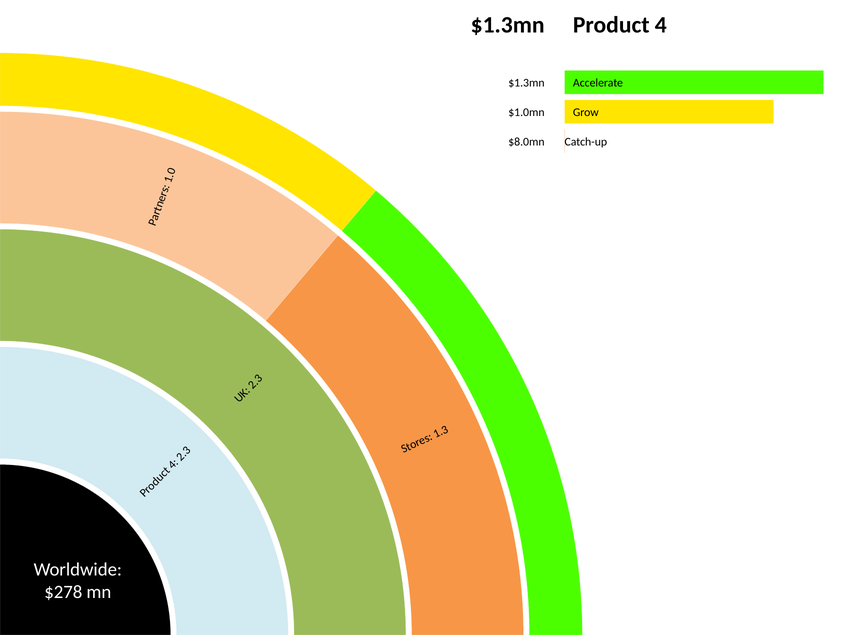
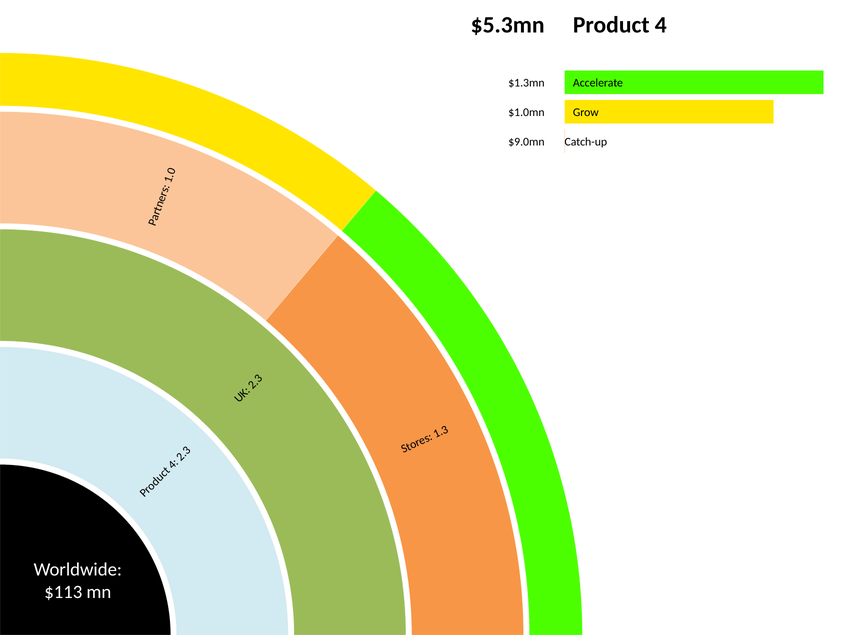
$1.3mn at (508, 25): $1.3mn -> $5.3mn
$8.0mn: $8.0mn -> $9.0mn
$278: $278 -> $113
